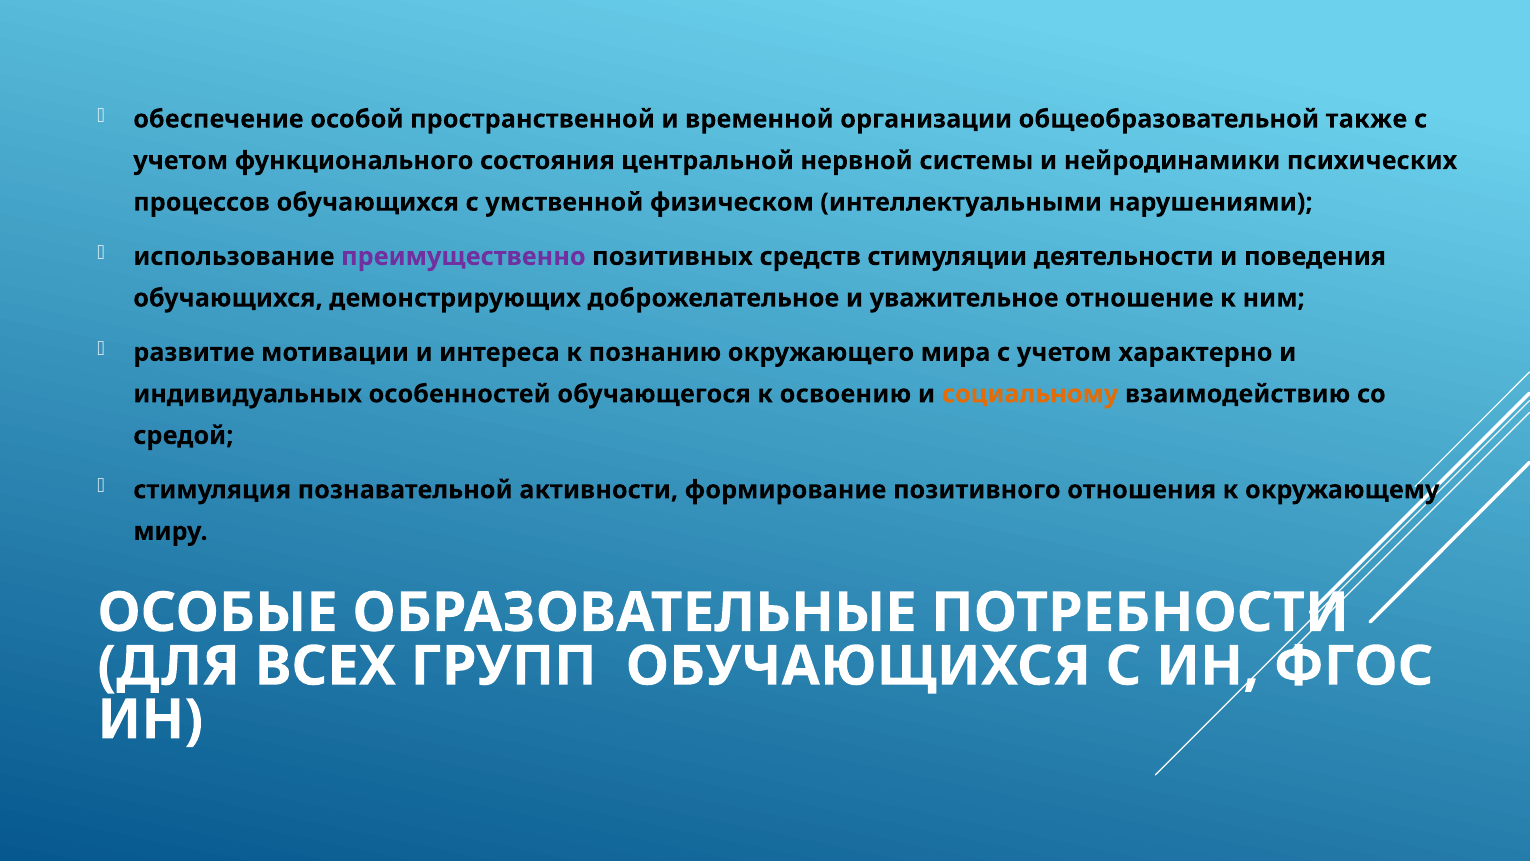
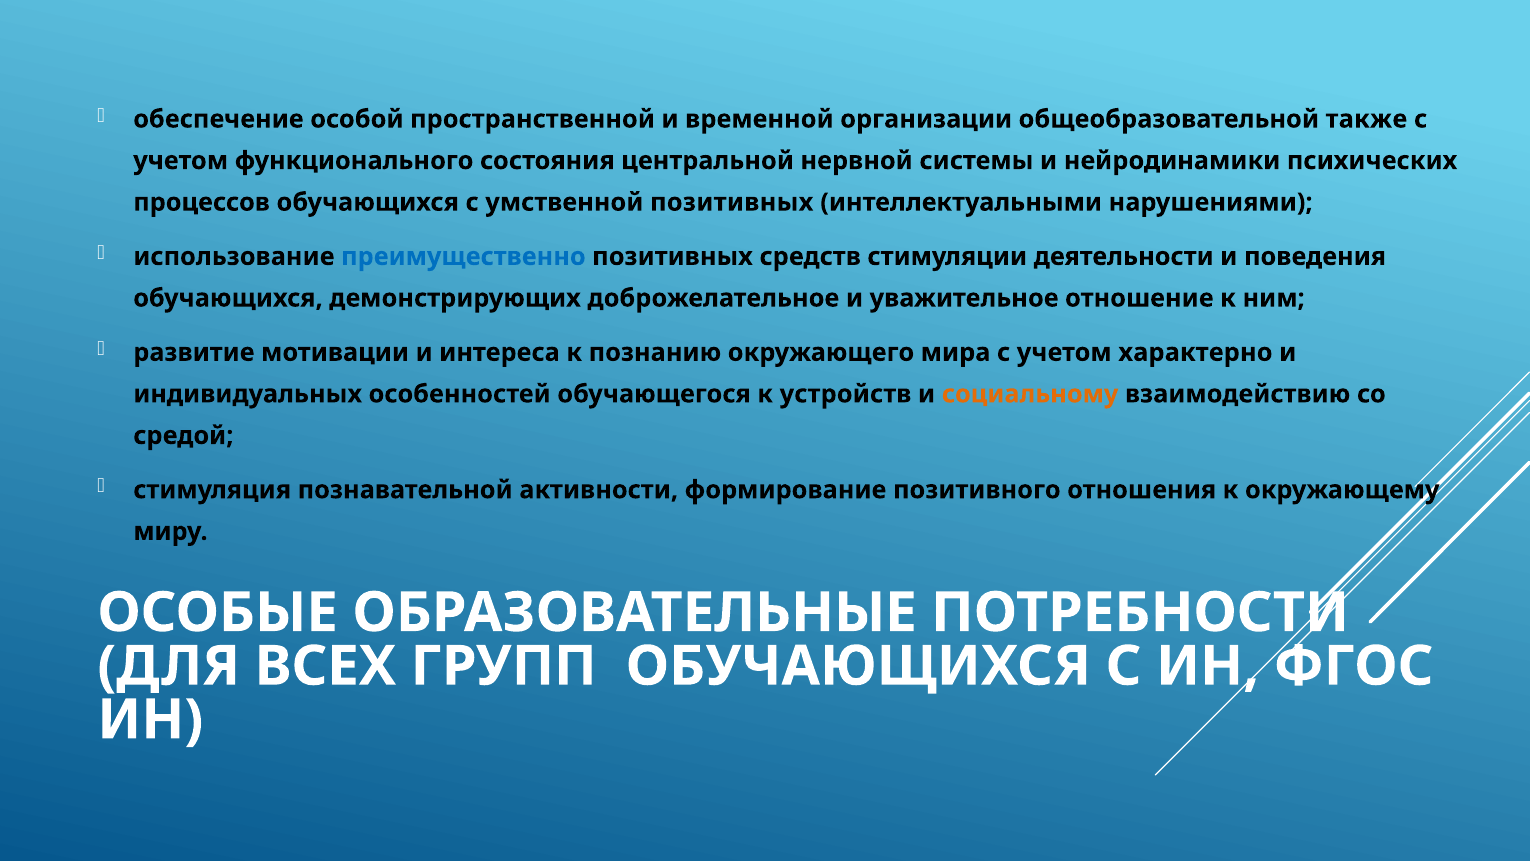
умственной физическом: физическом -> позитивных
преимущественно colour: purple -> blue
освоению: освоению -> устройств
